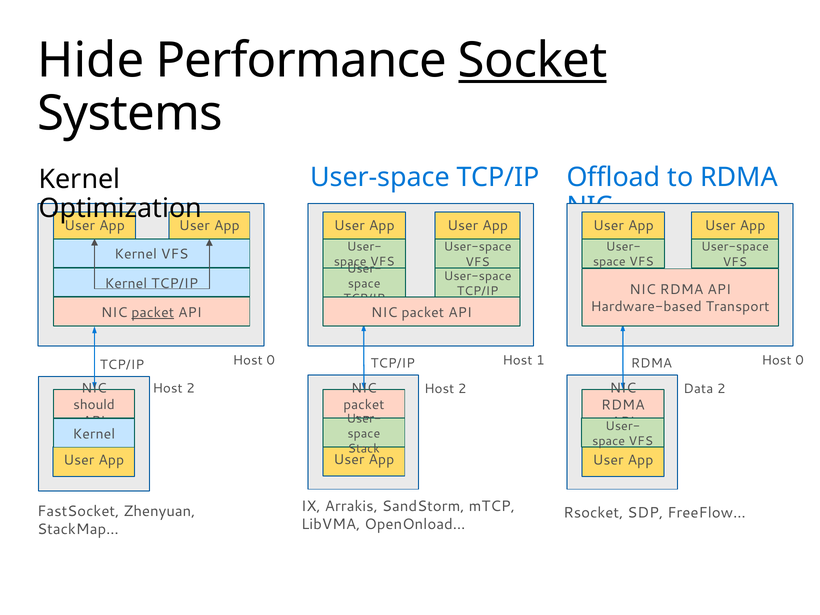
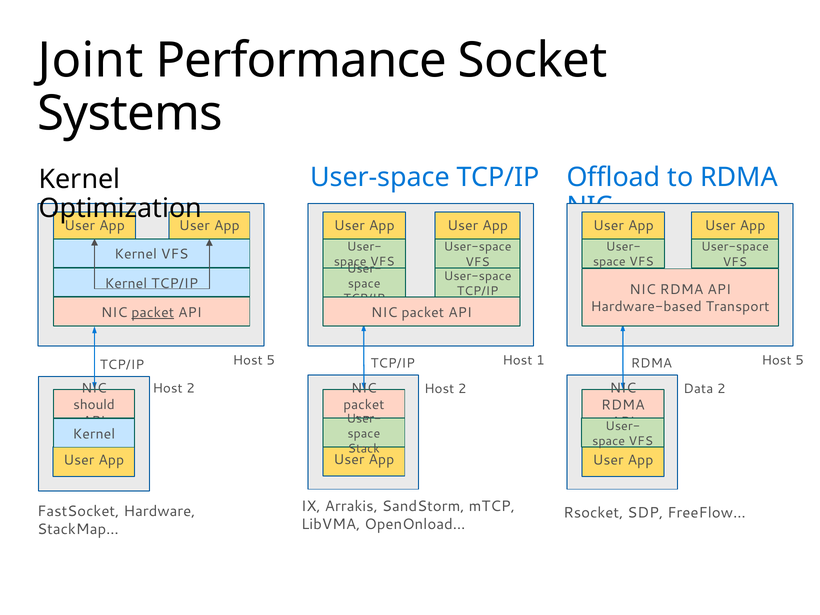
Hide: Hide -> Joint
Socket underline: present -> none
0 at (271, 360): 0 -> 5
0 at (800, 360): 0 -> 5
Zhenyuan: Zhenyuan -> Hardware
